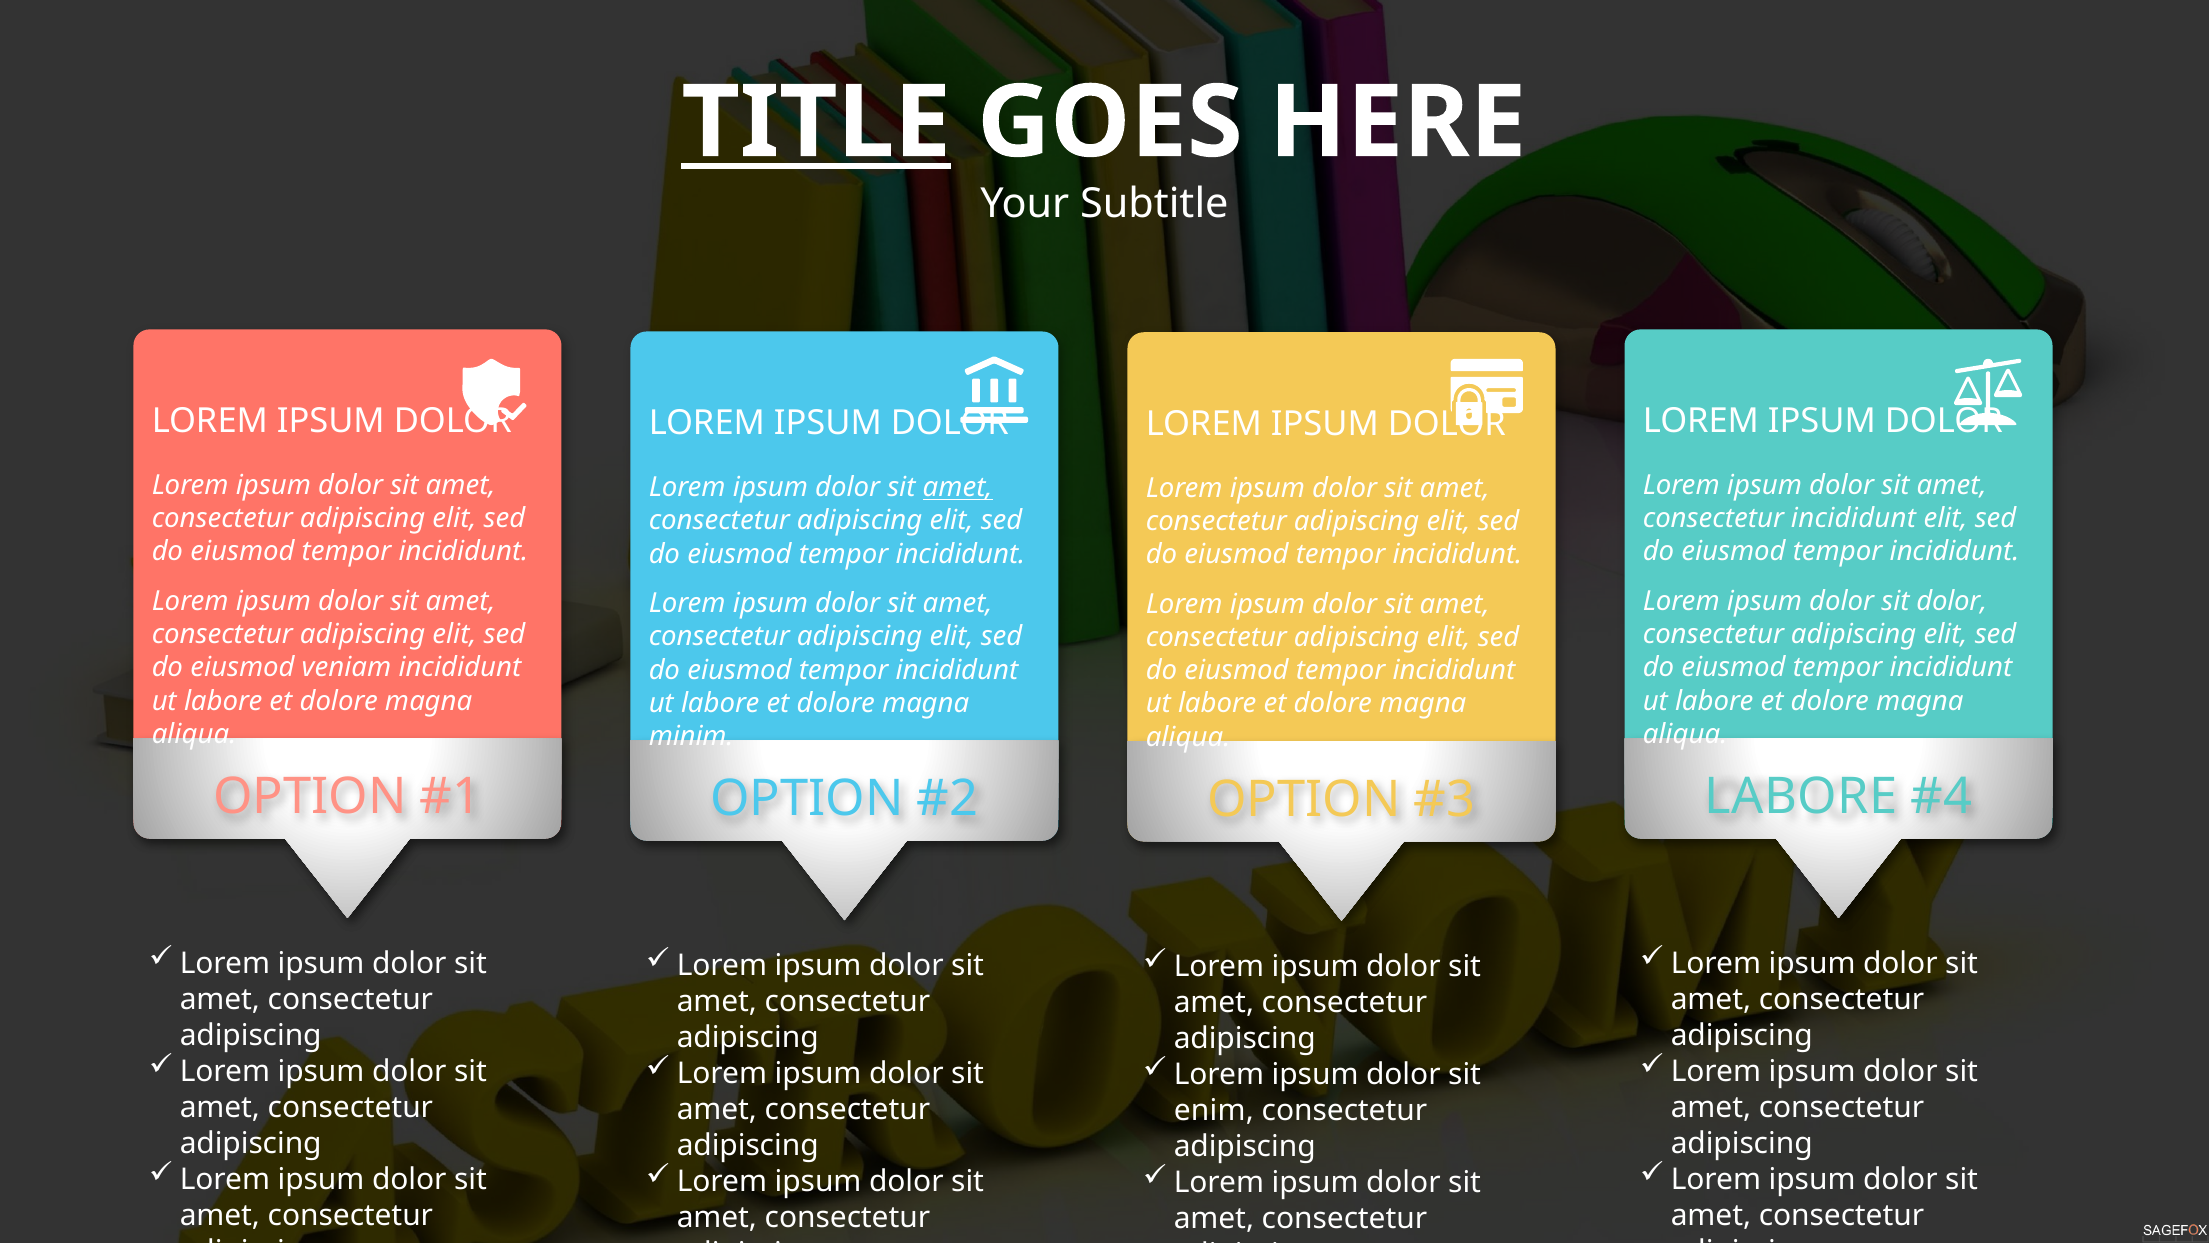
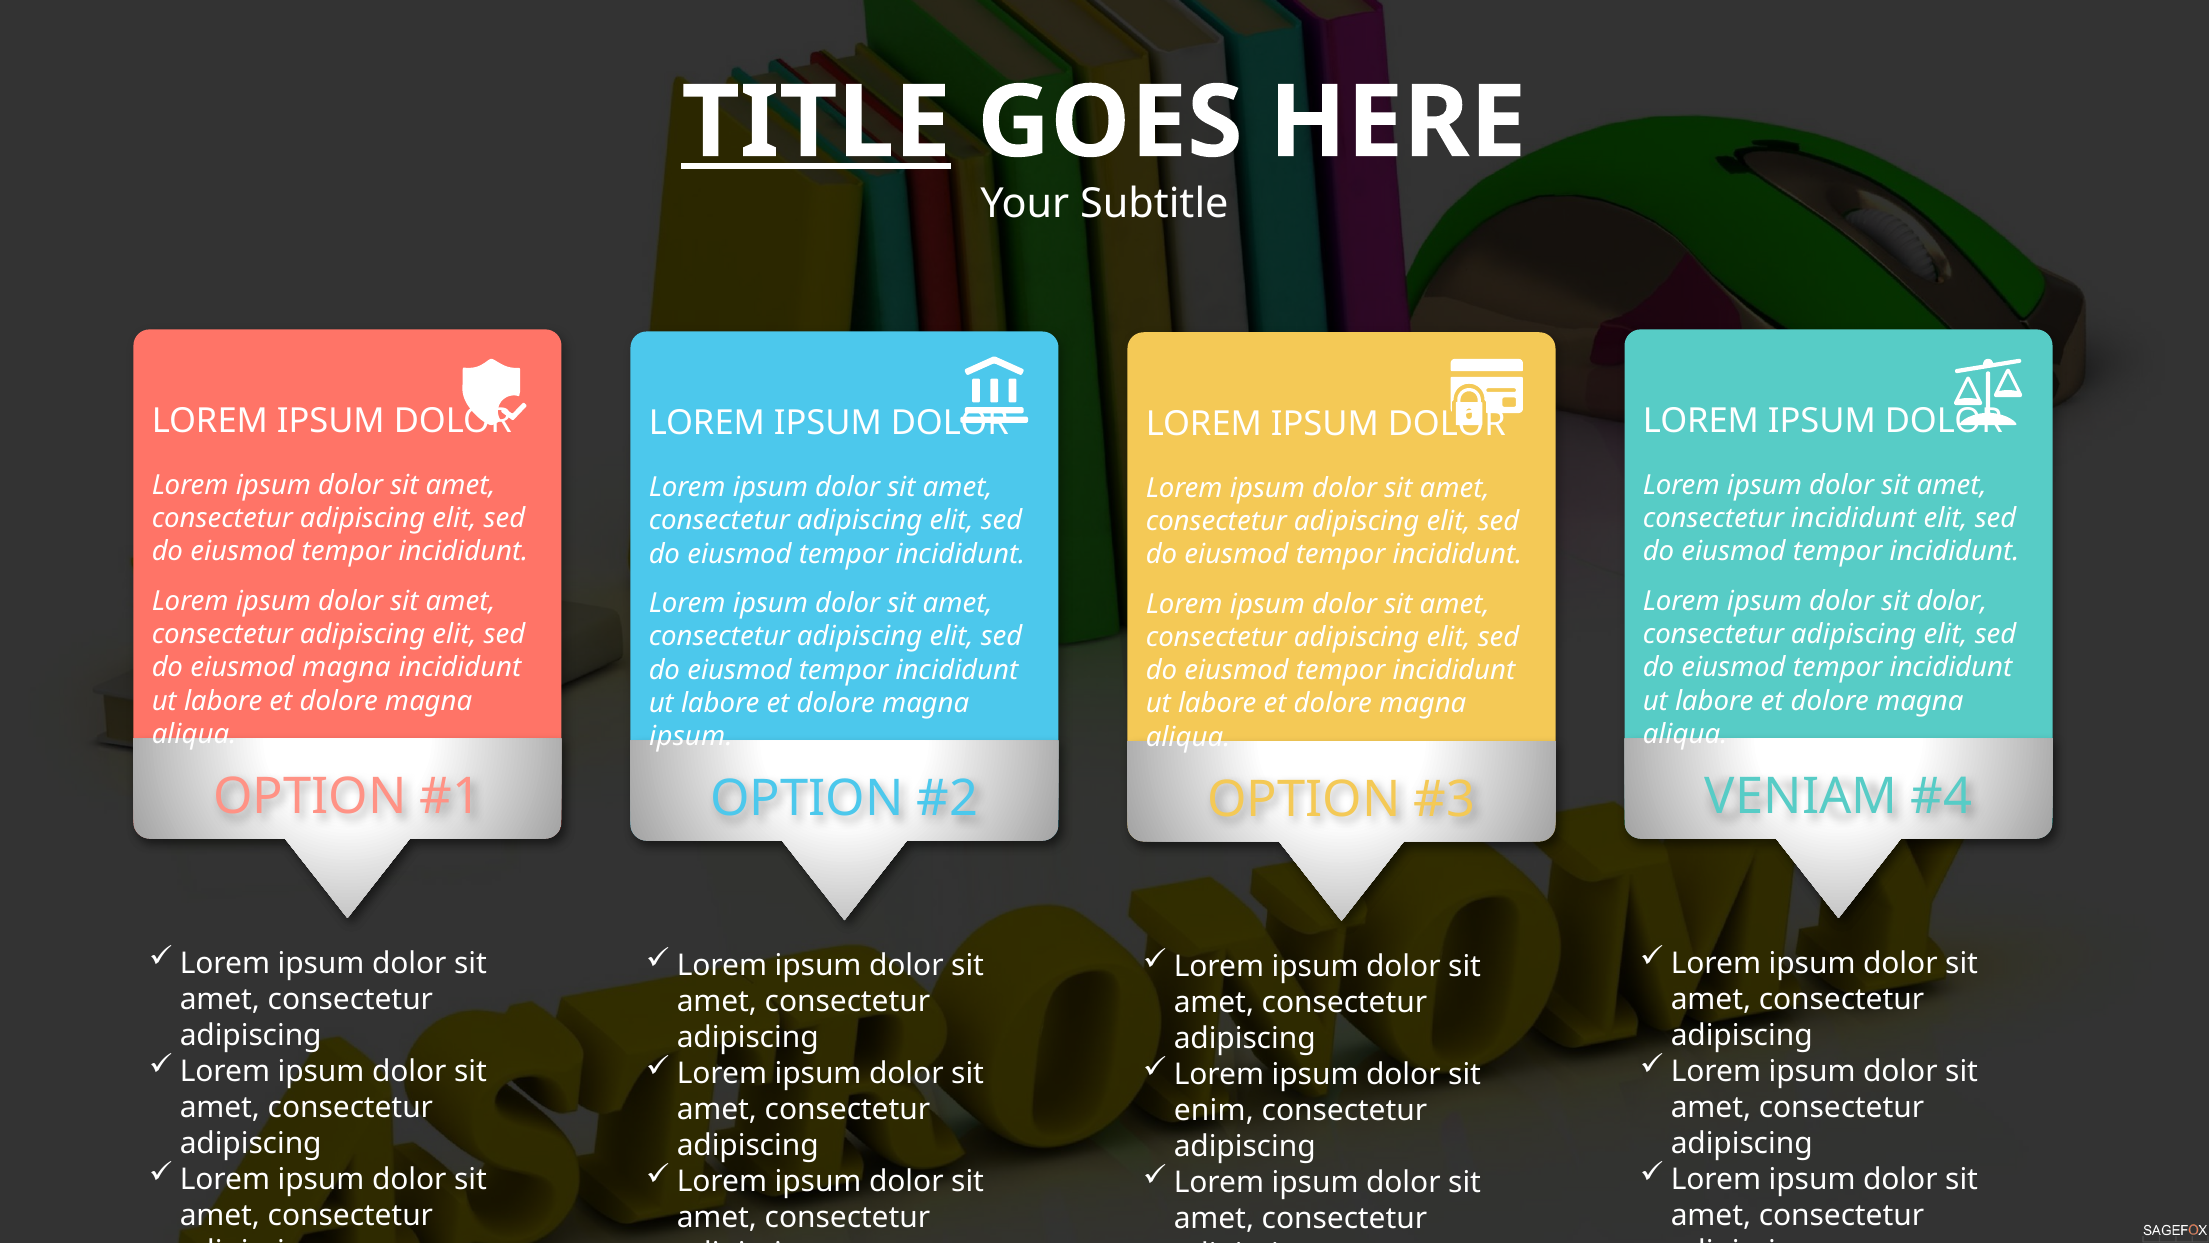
amet at (958, 487) underline: present -> none
eiusmod veniam: veniam -> magna
minim at (691, 736): minim -> ipsum
LABORE at (1801, 797): LABORE -> VENIAM
